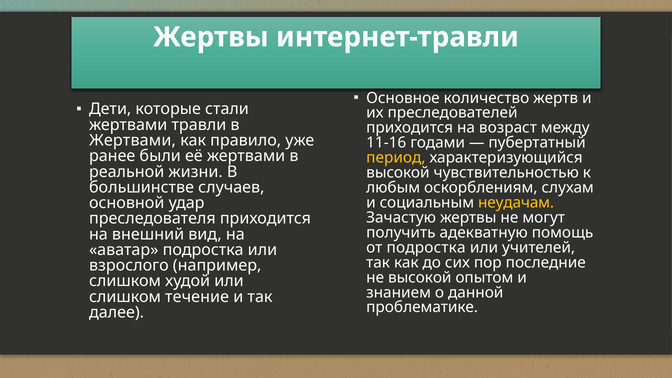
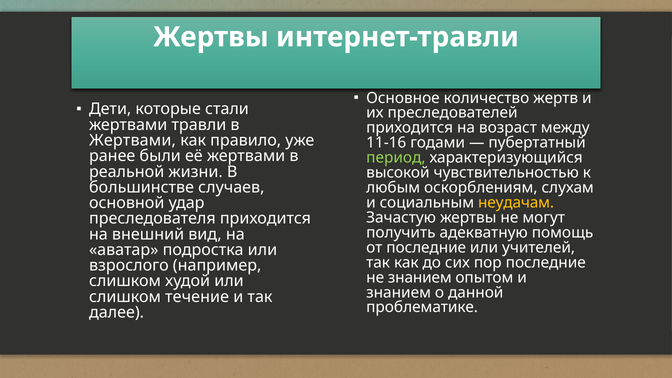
период colour: yellow -> light green
от подростка: подростка -> последние
не высокой: высокой -> знанием
